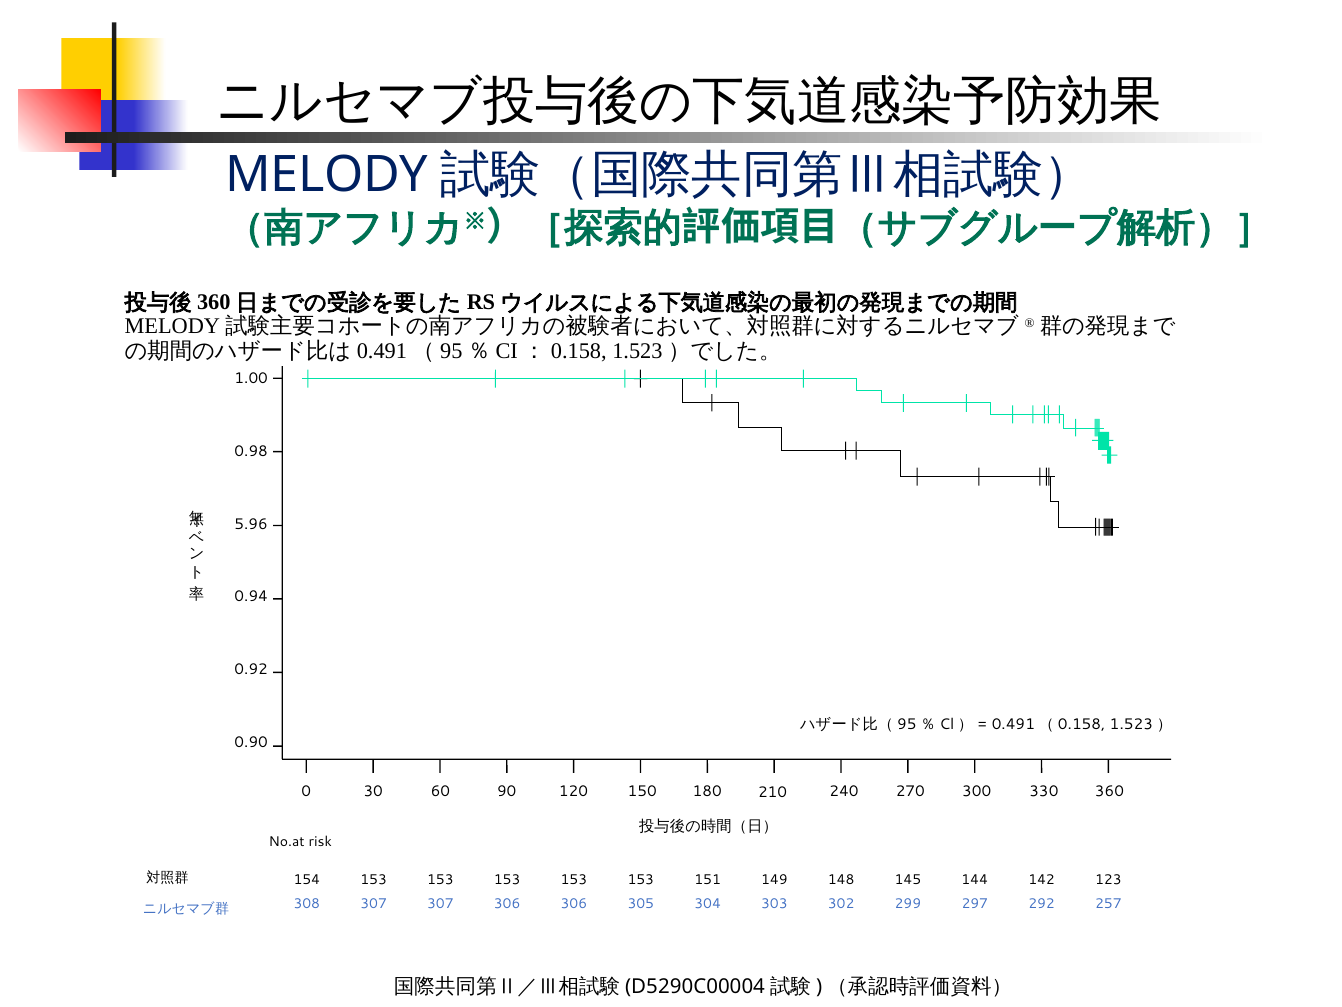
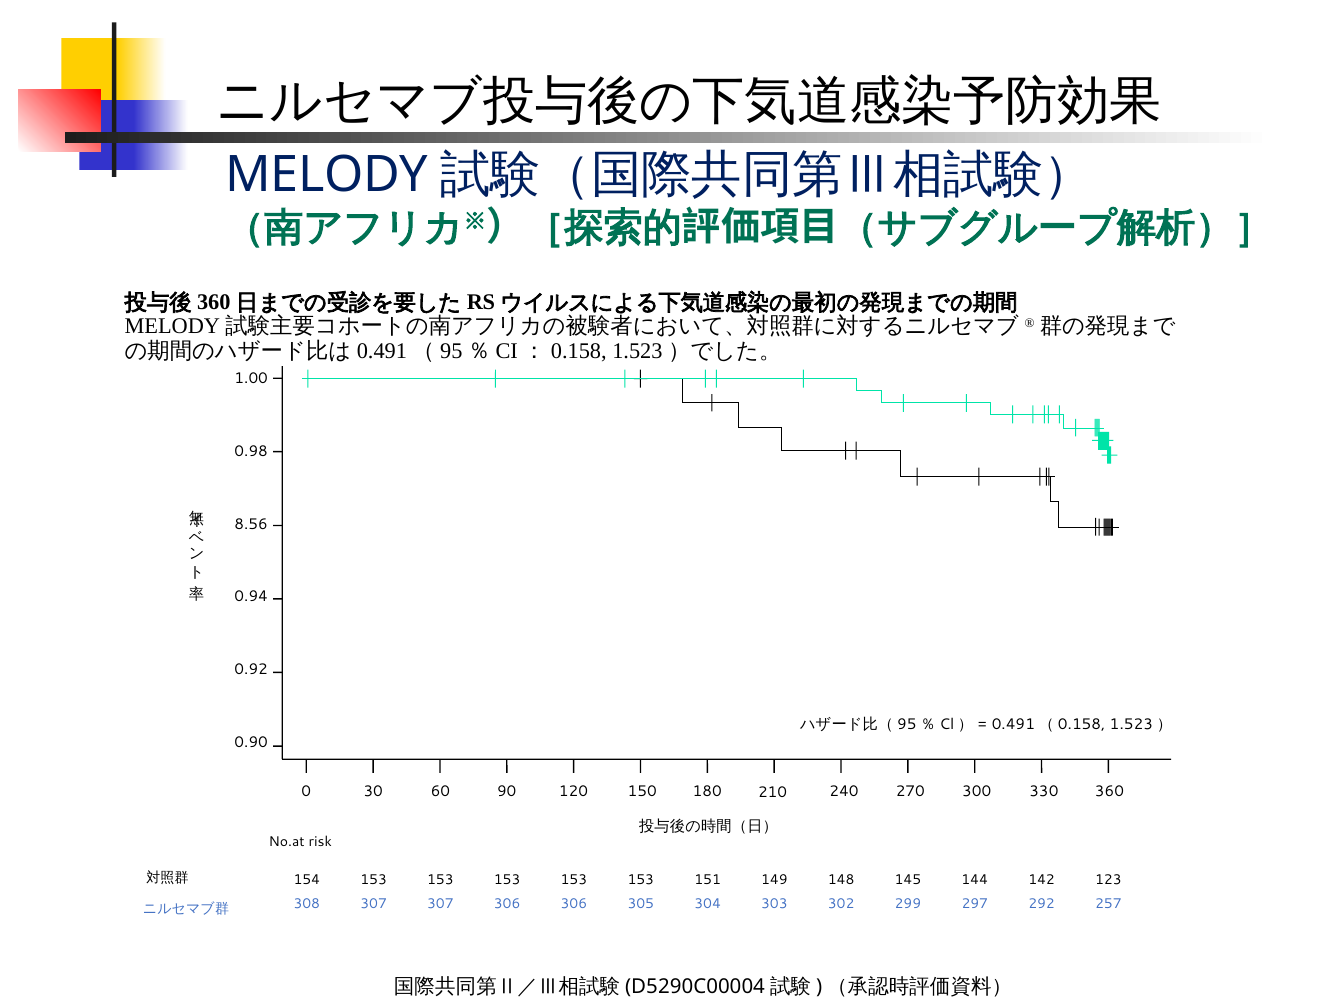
5.96: 5.96 -> 8.56
